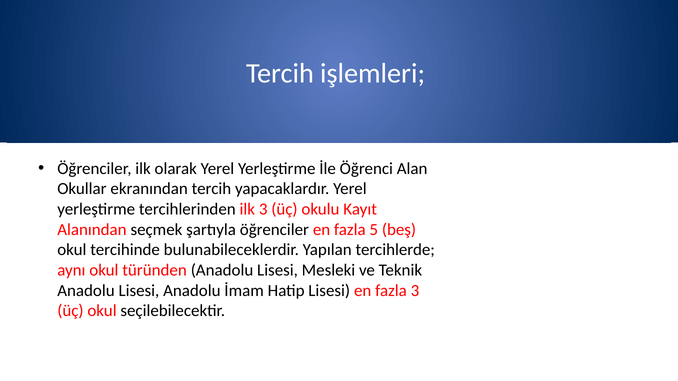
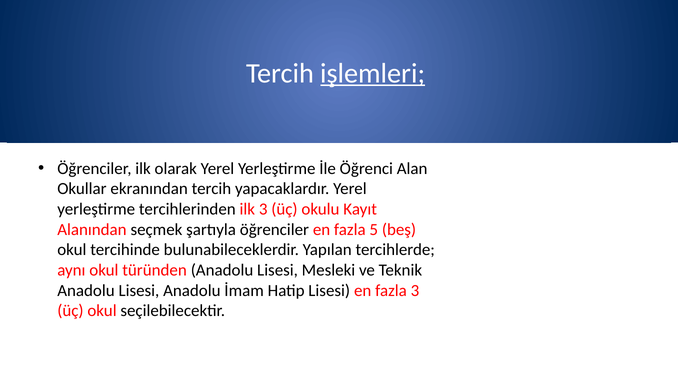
işlemleri underline: none -> present
